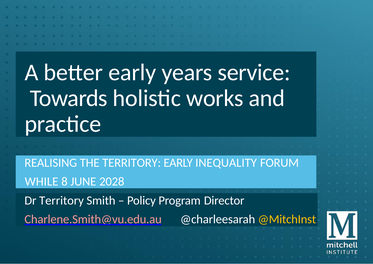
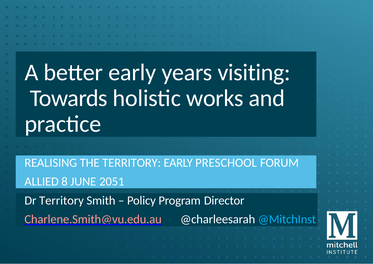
service: service -> visiting
INEQUALITY: INEQUALITY -> PRESCHOOL
WHILE: WHILE -> ALLIED
2028: 2028 -> 2051
@MitchInst colour: yellow -> light blue
